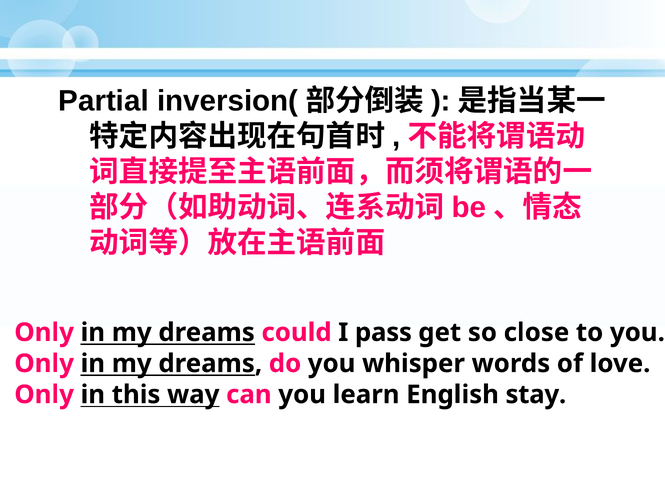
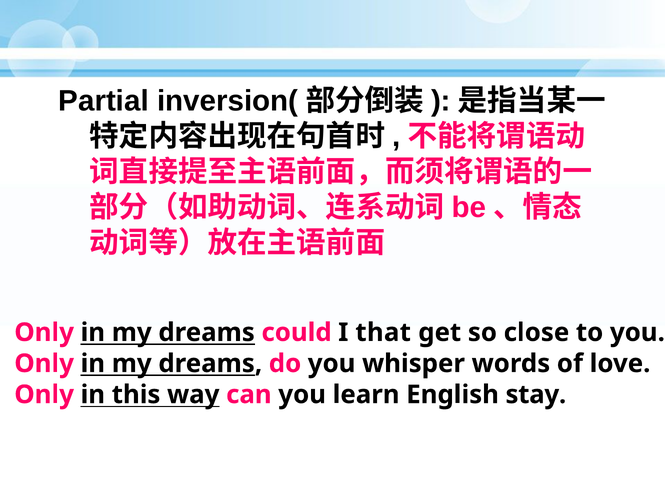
pass: pass -> that
